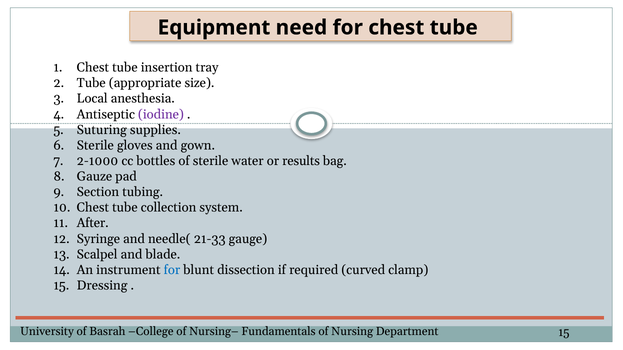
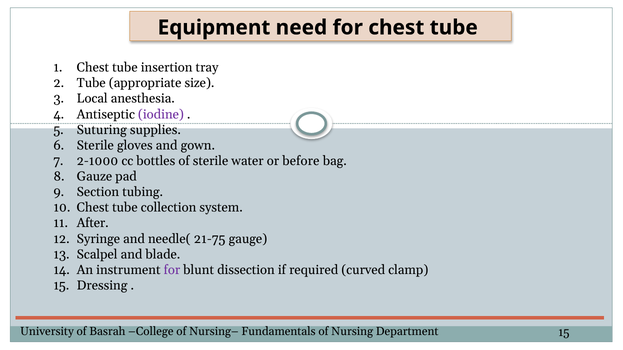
results: results -> before
21-33: 21-33 -> 21-75
for at (172, 270) colour: blue -> purple
